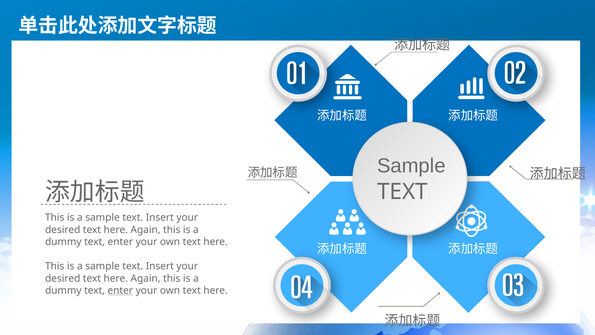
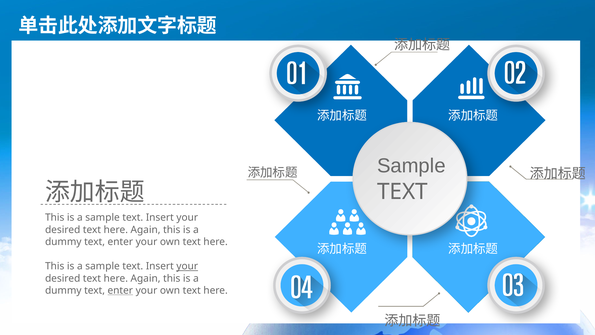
your at (187, 266) underline: none -> present
